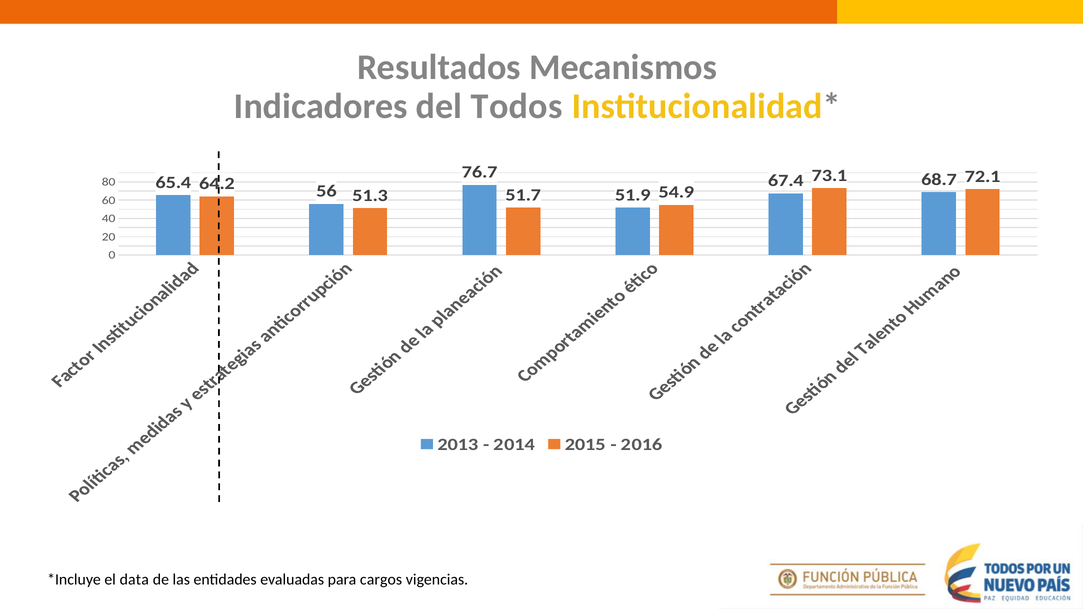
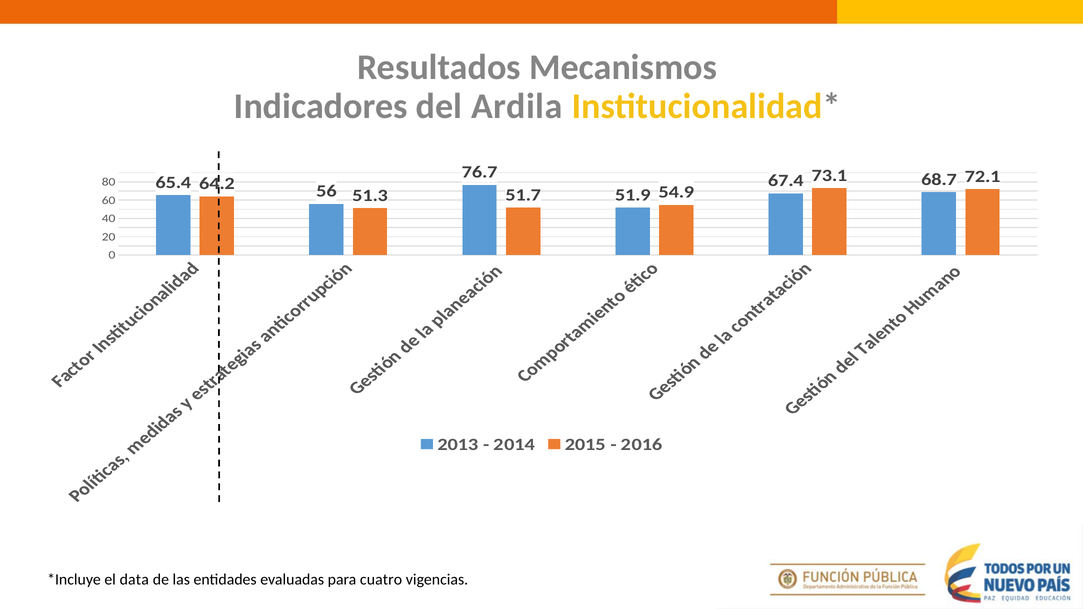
Todos: Todos -> Ardila
cargos: cargos -> cuatro
